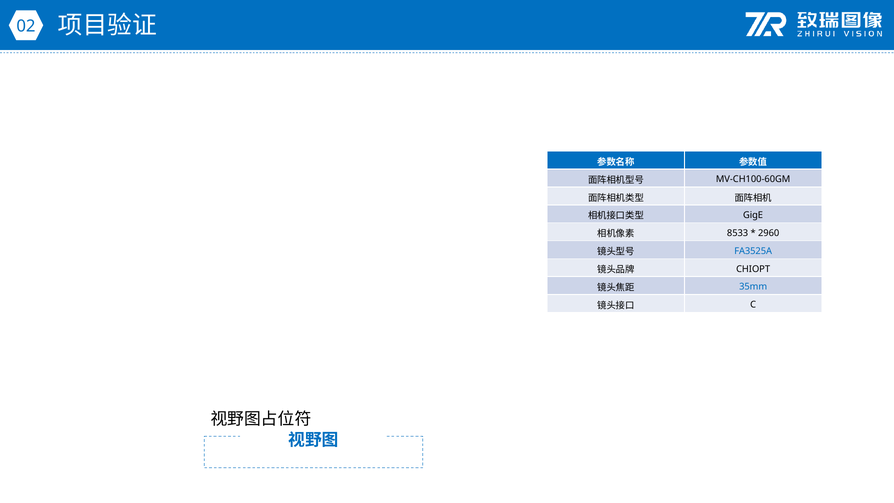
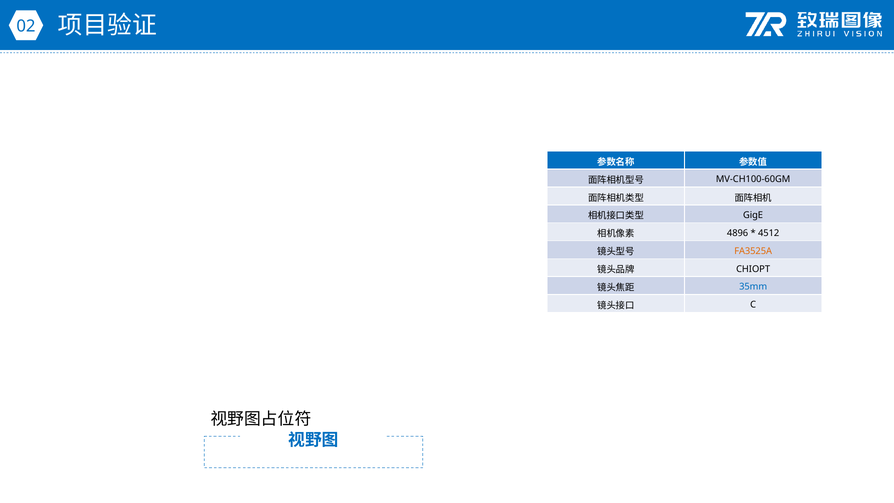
8533: 8533 -> 4896
2960: 2960 -> 4512
FA3525A colour: blue -> orange
